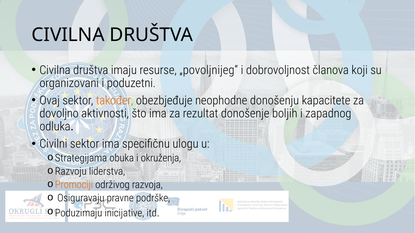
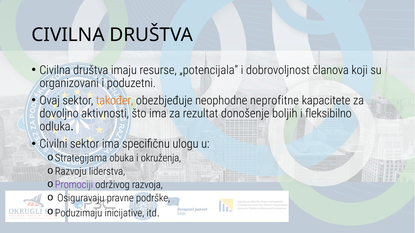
„povoljnijeg“: „povoljnijeg“ -> „potencijala“
donošenju: donošenju -> neprofitne
zapadnog: zapadnog -> fleksibilno
Promociji colour: orange -> purple
